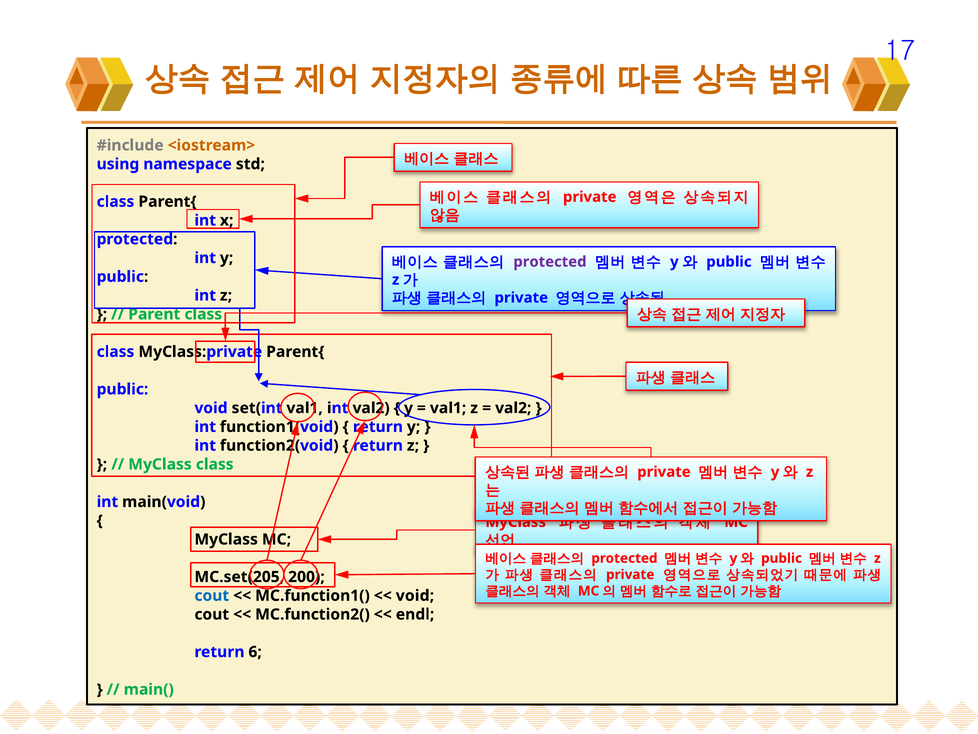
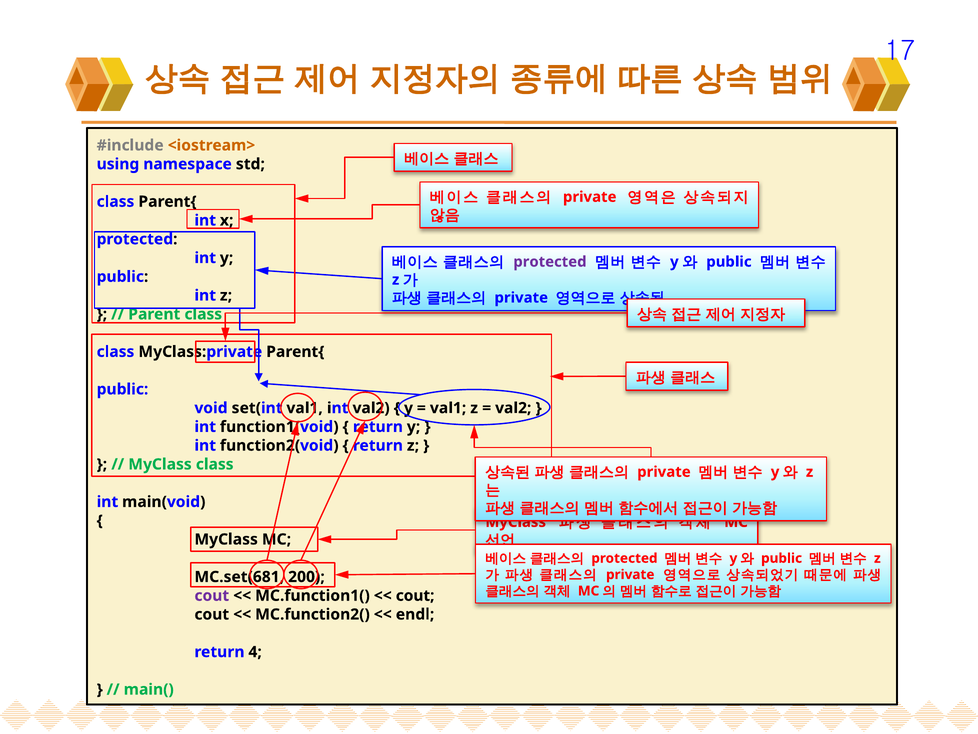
MC.set(205: MC.set(205 -> MC.set(681
cout at (212, 595) colour: blue -> purple
void at (415, 595): void -> cout
6: 6 -> 4
